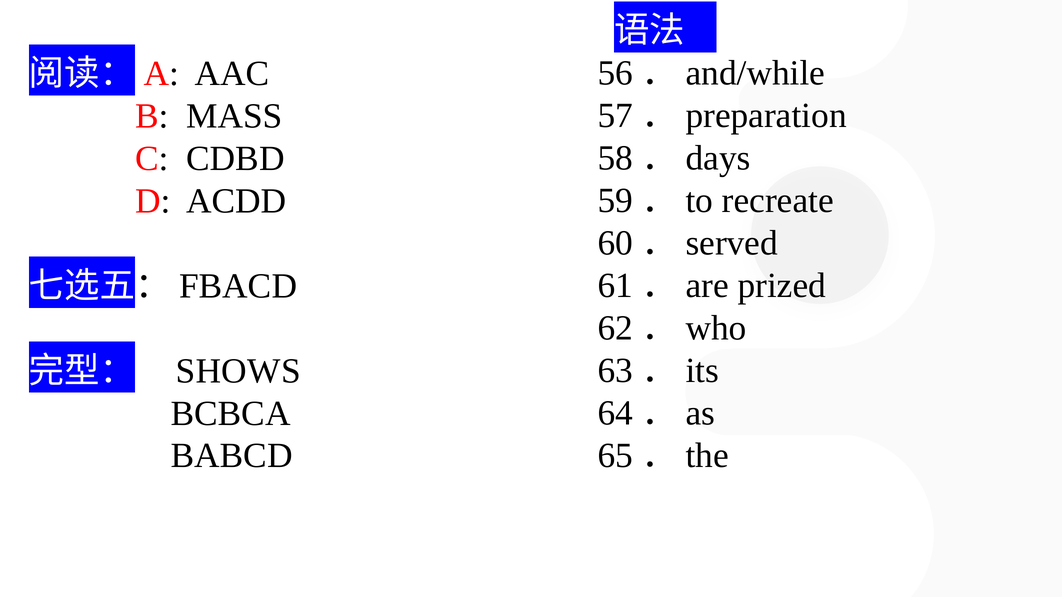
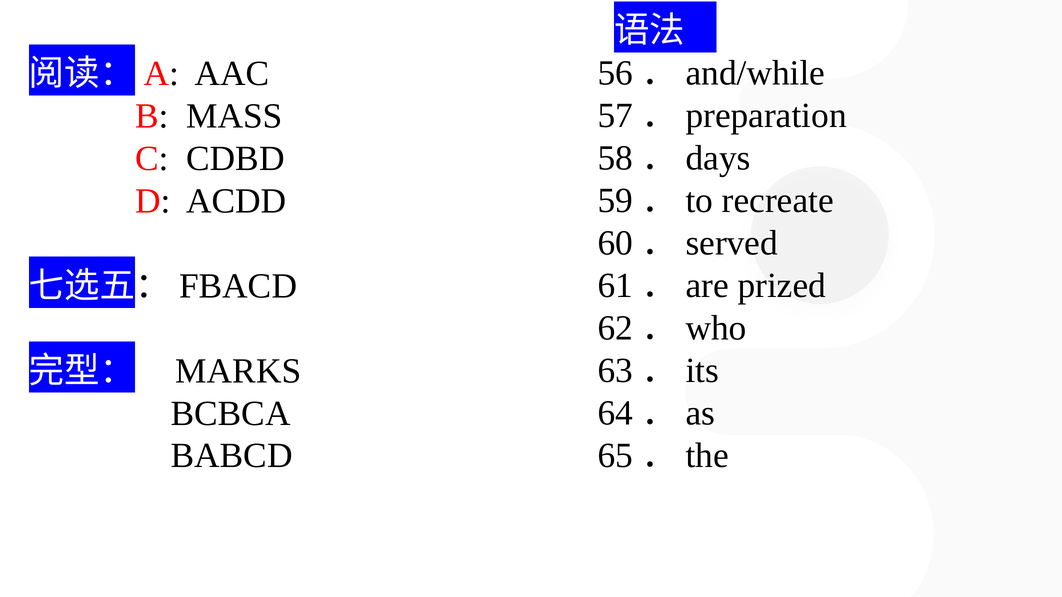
SHOWS: SHOWS -> MARKS
